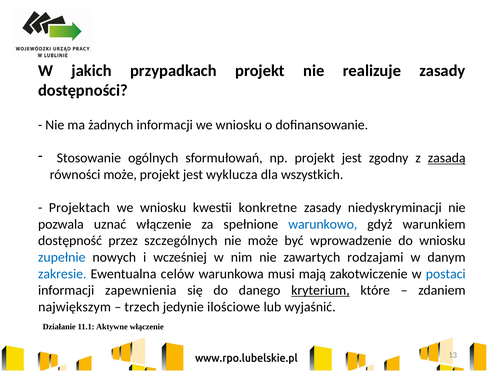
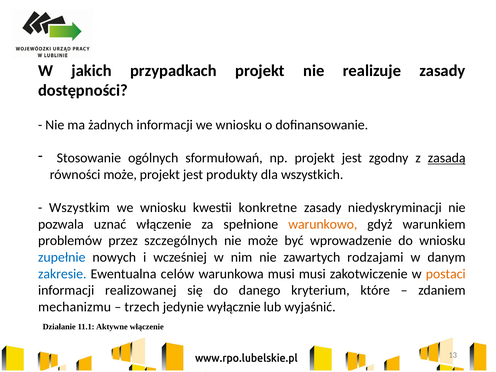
wyklucza: wyklucza -> produkty
Projektach: Projektach -> Wszystkim
warunkowo colour: blue -> orange
dostępność: dostępność -> problemów
musi mają: mają -> musi
postaci colour: blue -> orange
zapewnienia: zapewnienia -> realizowanej
kryterium underline: present -> none
największym: największym -> mechanizmu
ilościowe: ilościowe -> wyłącznie
